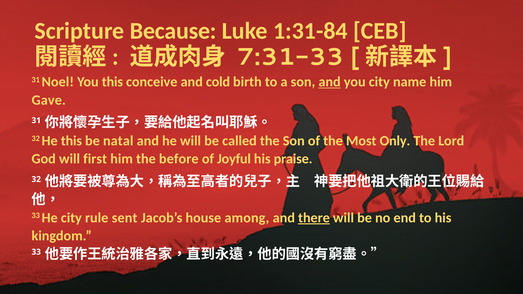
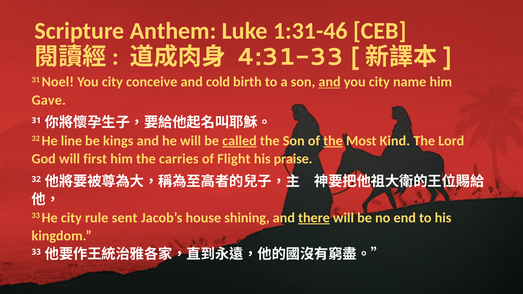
Because: Because -> Anthem
1:31-84: 1:31-84 -> 1:31-46
7:31-33: 7:31-33 -> 4:31-33
this at (112, 82): this -> city
He this: this -> line
natal: natal -> kings
called underline: none -> present
the at (333, 141) underline: none -> present
Only: Only -> Kind
before: before -> carries
Joyful: Joyful -> Flight
among: among -> shining
